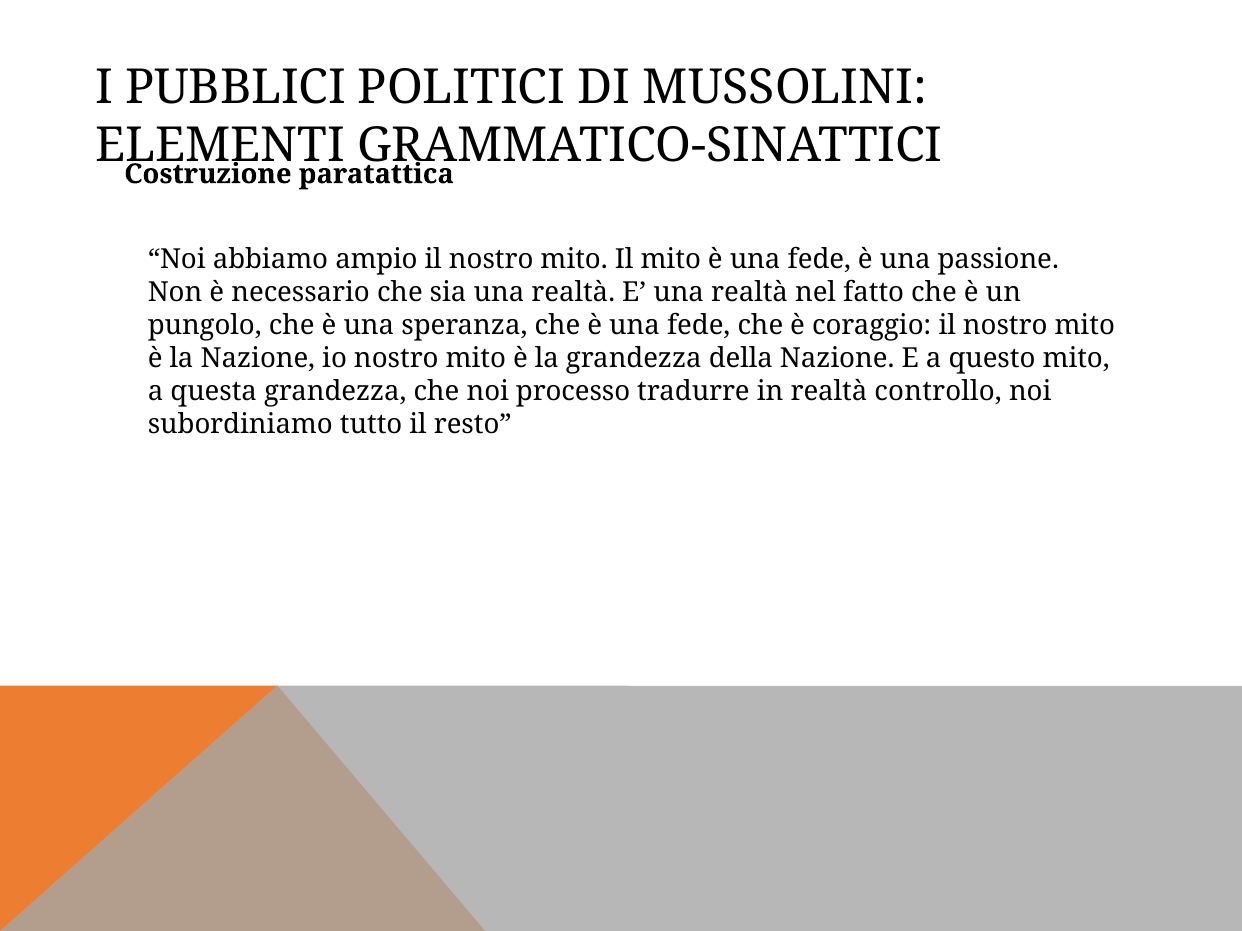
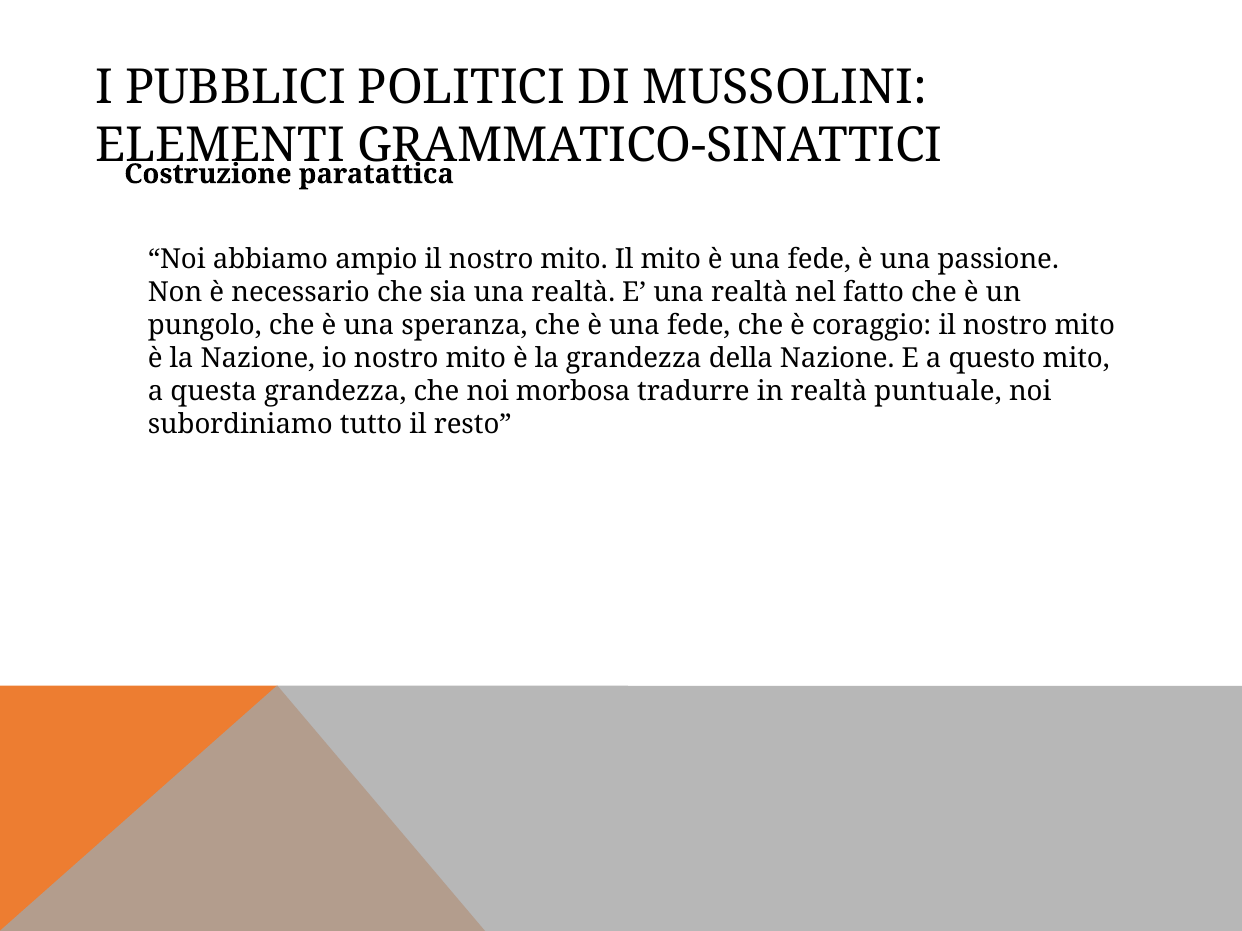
processo: processo -> morbosa
controllo: controllo -> puntuale
